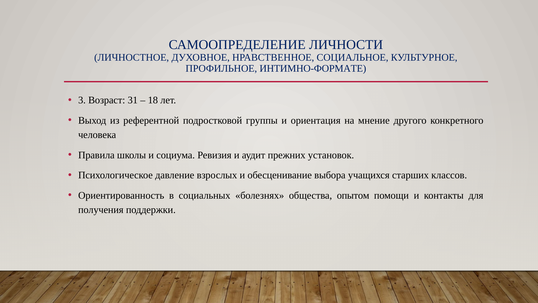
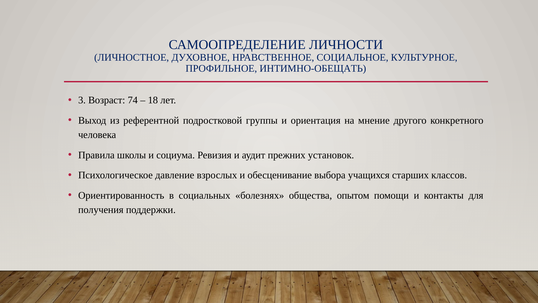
ИНТИМНО-ФОРМАТЕ: ИНТИМНО-ФОРМАТЕ -> ИНТИМНО-ОБЕЩАТЬ
31: 31 -> 74
